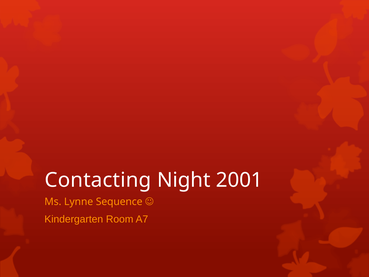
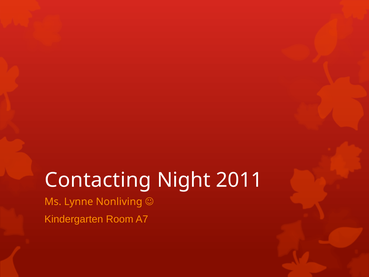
2001: 2001 -> 2011
Sequence: Sequence -> Nonliving
